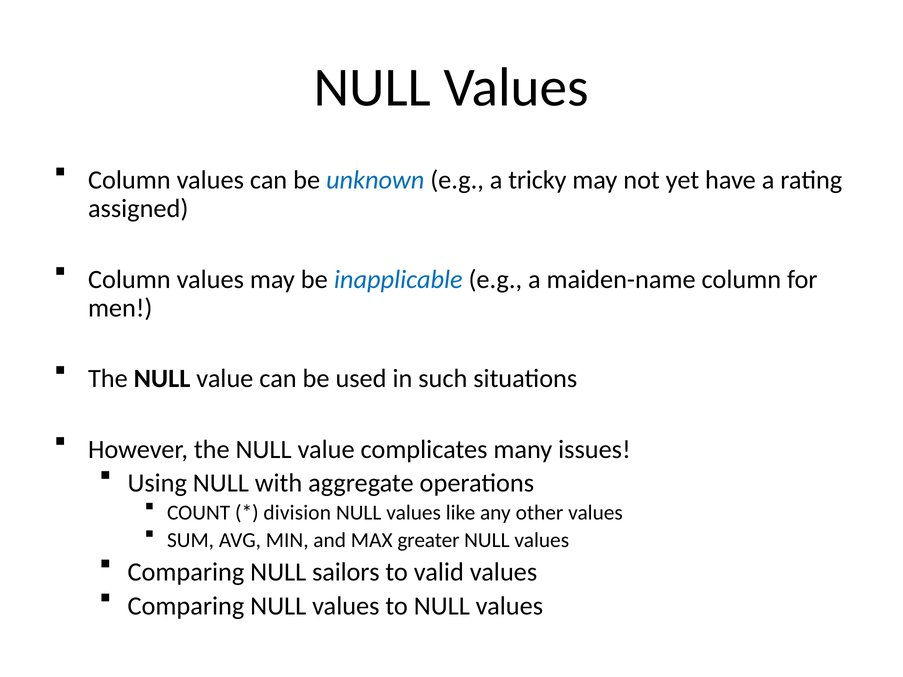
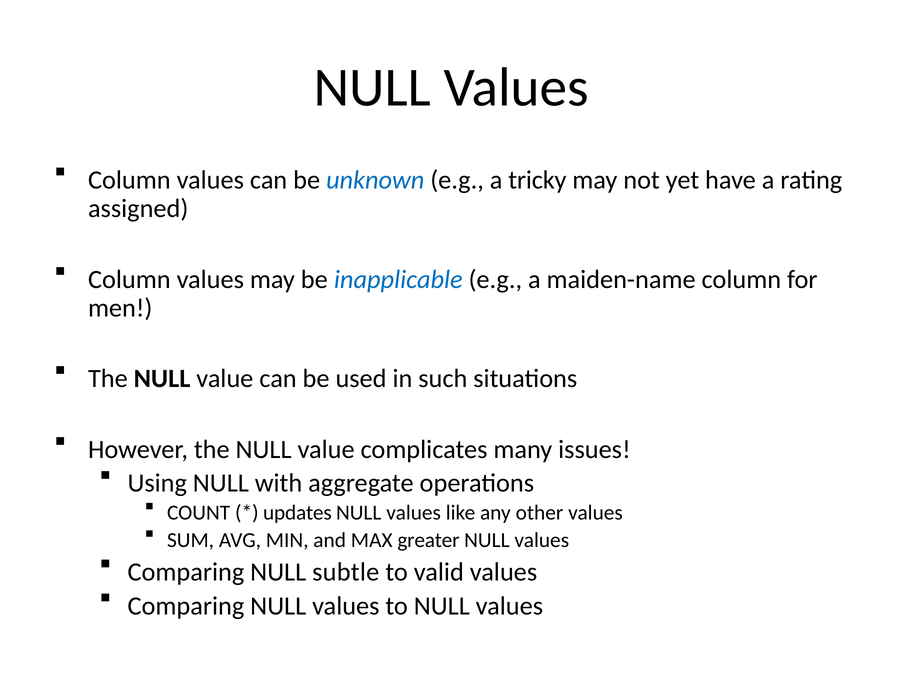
division: division -> updates
sailors: sailors -> subtle
